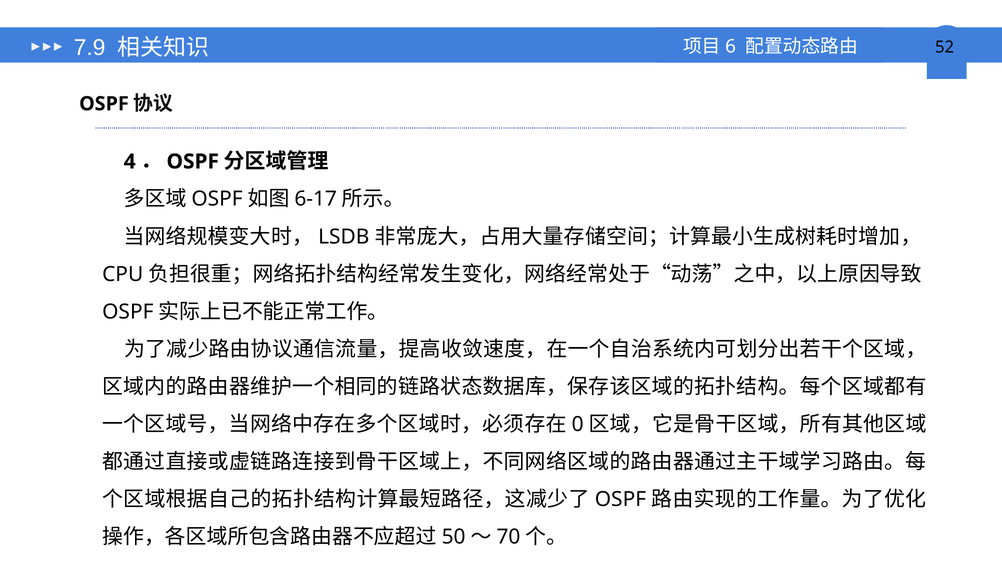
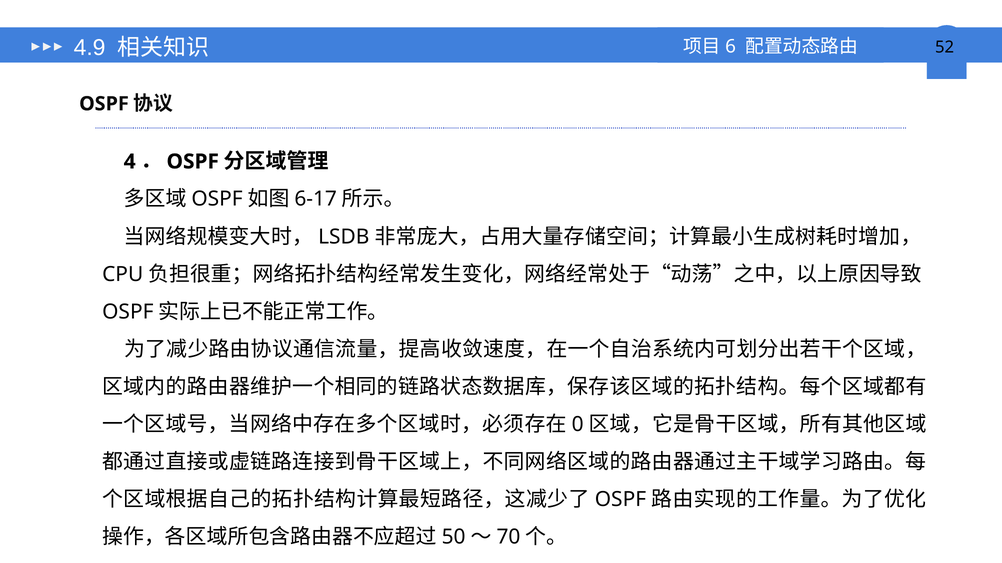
7.9: 7.9 -> 4.9
